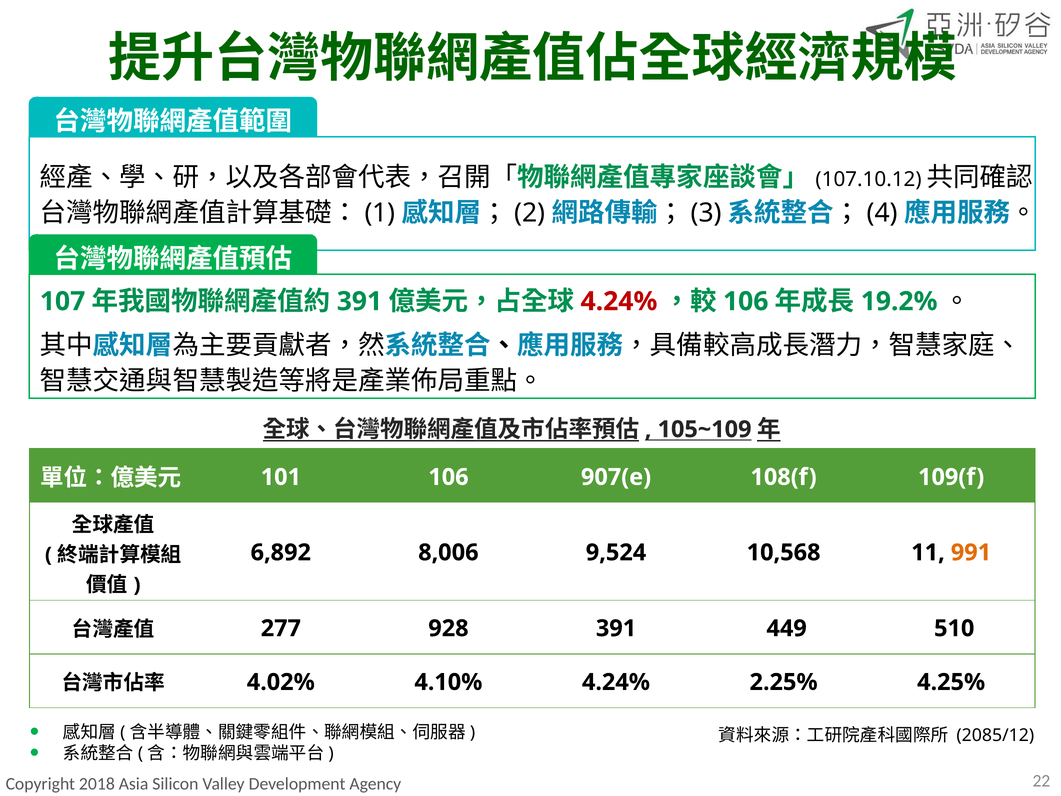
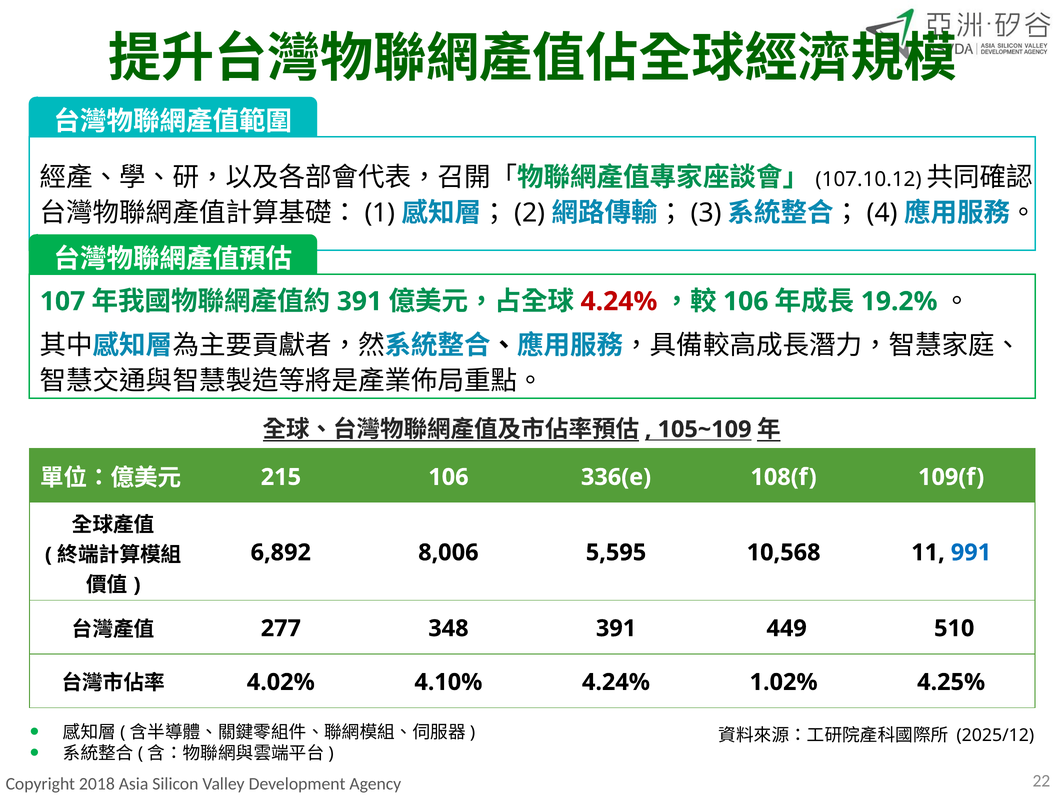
101: 101 -> 215
907(e: 907(e -> 336(e
9,524: 9,524 -> 5,595
991 colour: orange -> blue
928: 928 -> 348
2.25%: 2.25% -> 1.02%
2085/12: 2085/12 -> 2025/12
